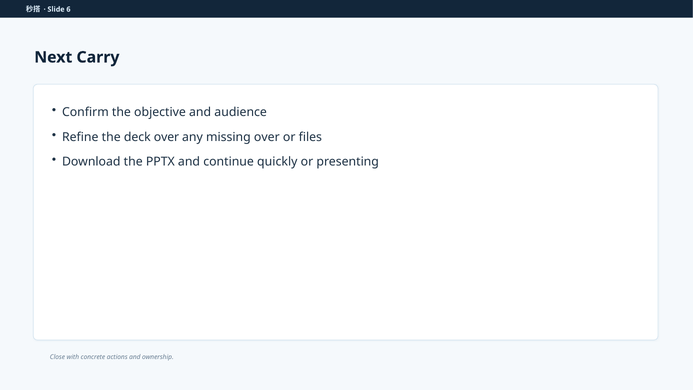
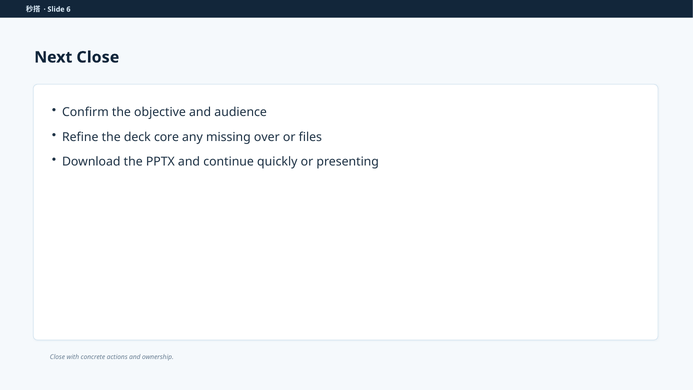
Next Carry: Carry -> Close
deck over: over -> core
